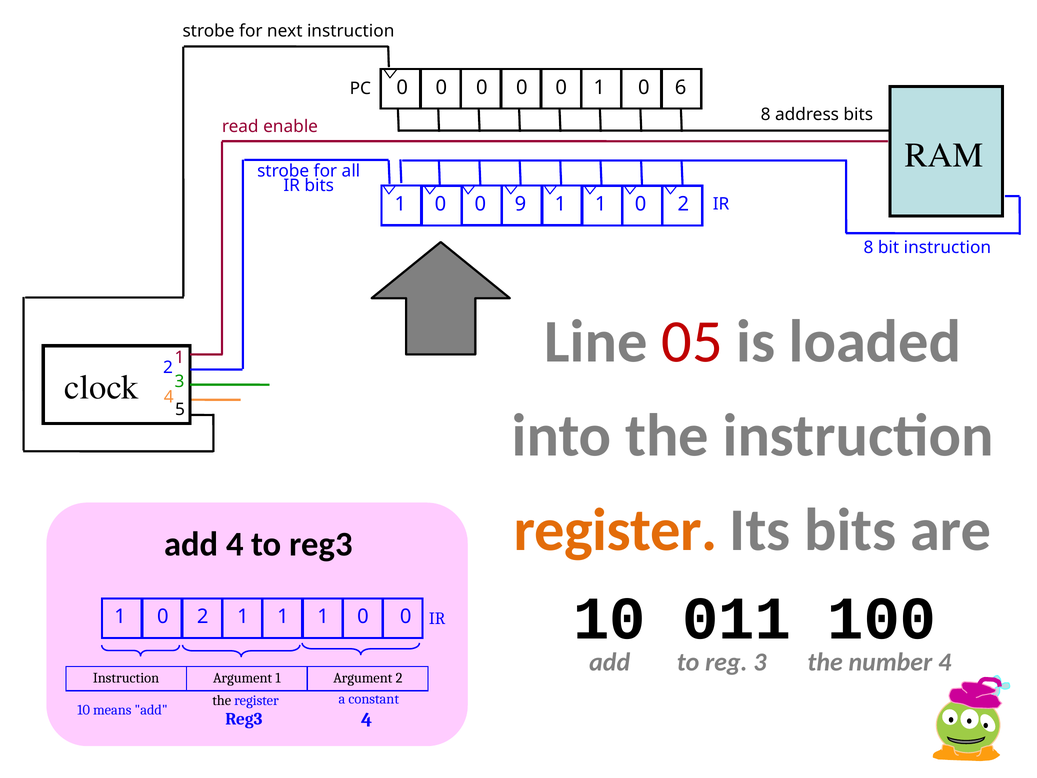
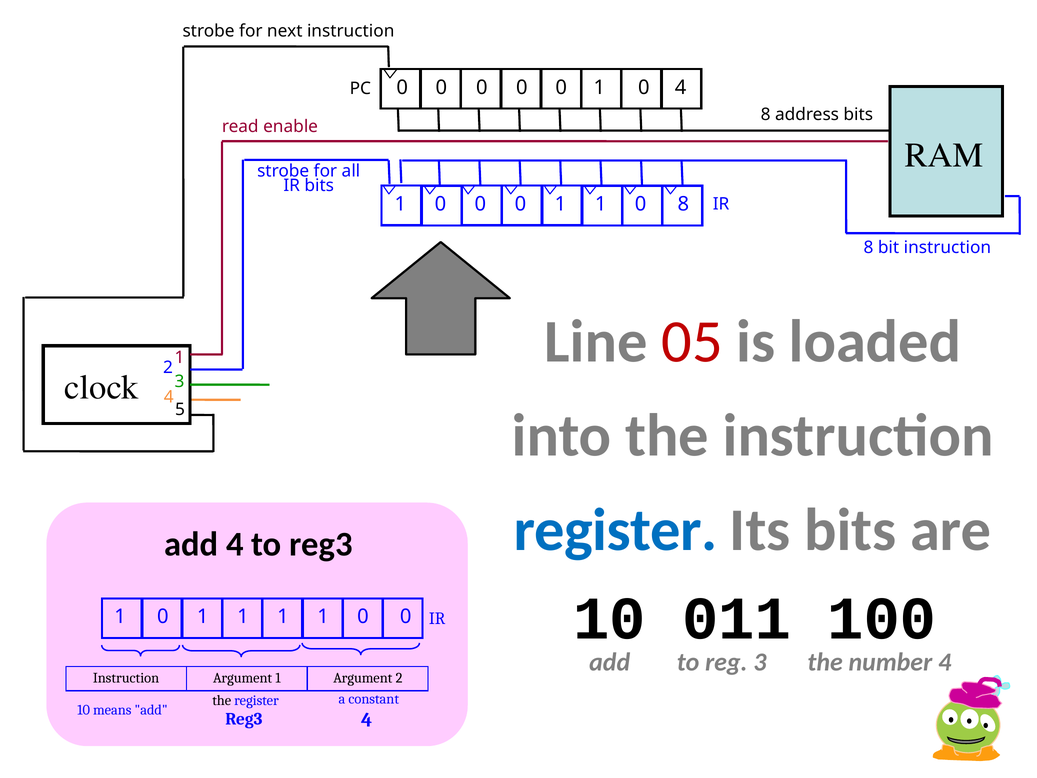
PC 1 6: 6 -> 4
1 0 0 9: 9 -> 0
1 0 2: 2 -> 8
register at (615, 530) colour: orange -> blue
2 at (203, 616): 2 -> 1
